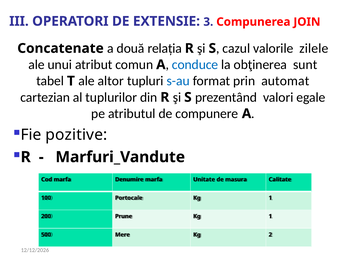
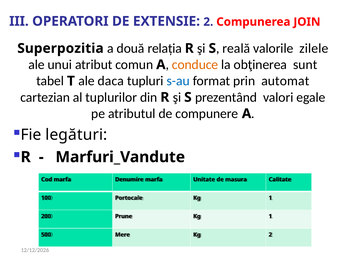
EXTENSIE 3: 3 -> 2
Concatenate: Concatenate -> Superpozitia
cazul: cazul -> reală
conduce colour: blue -> orange
altor: altor -> daca
pozitive: pozitive -> legături
